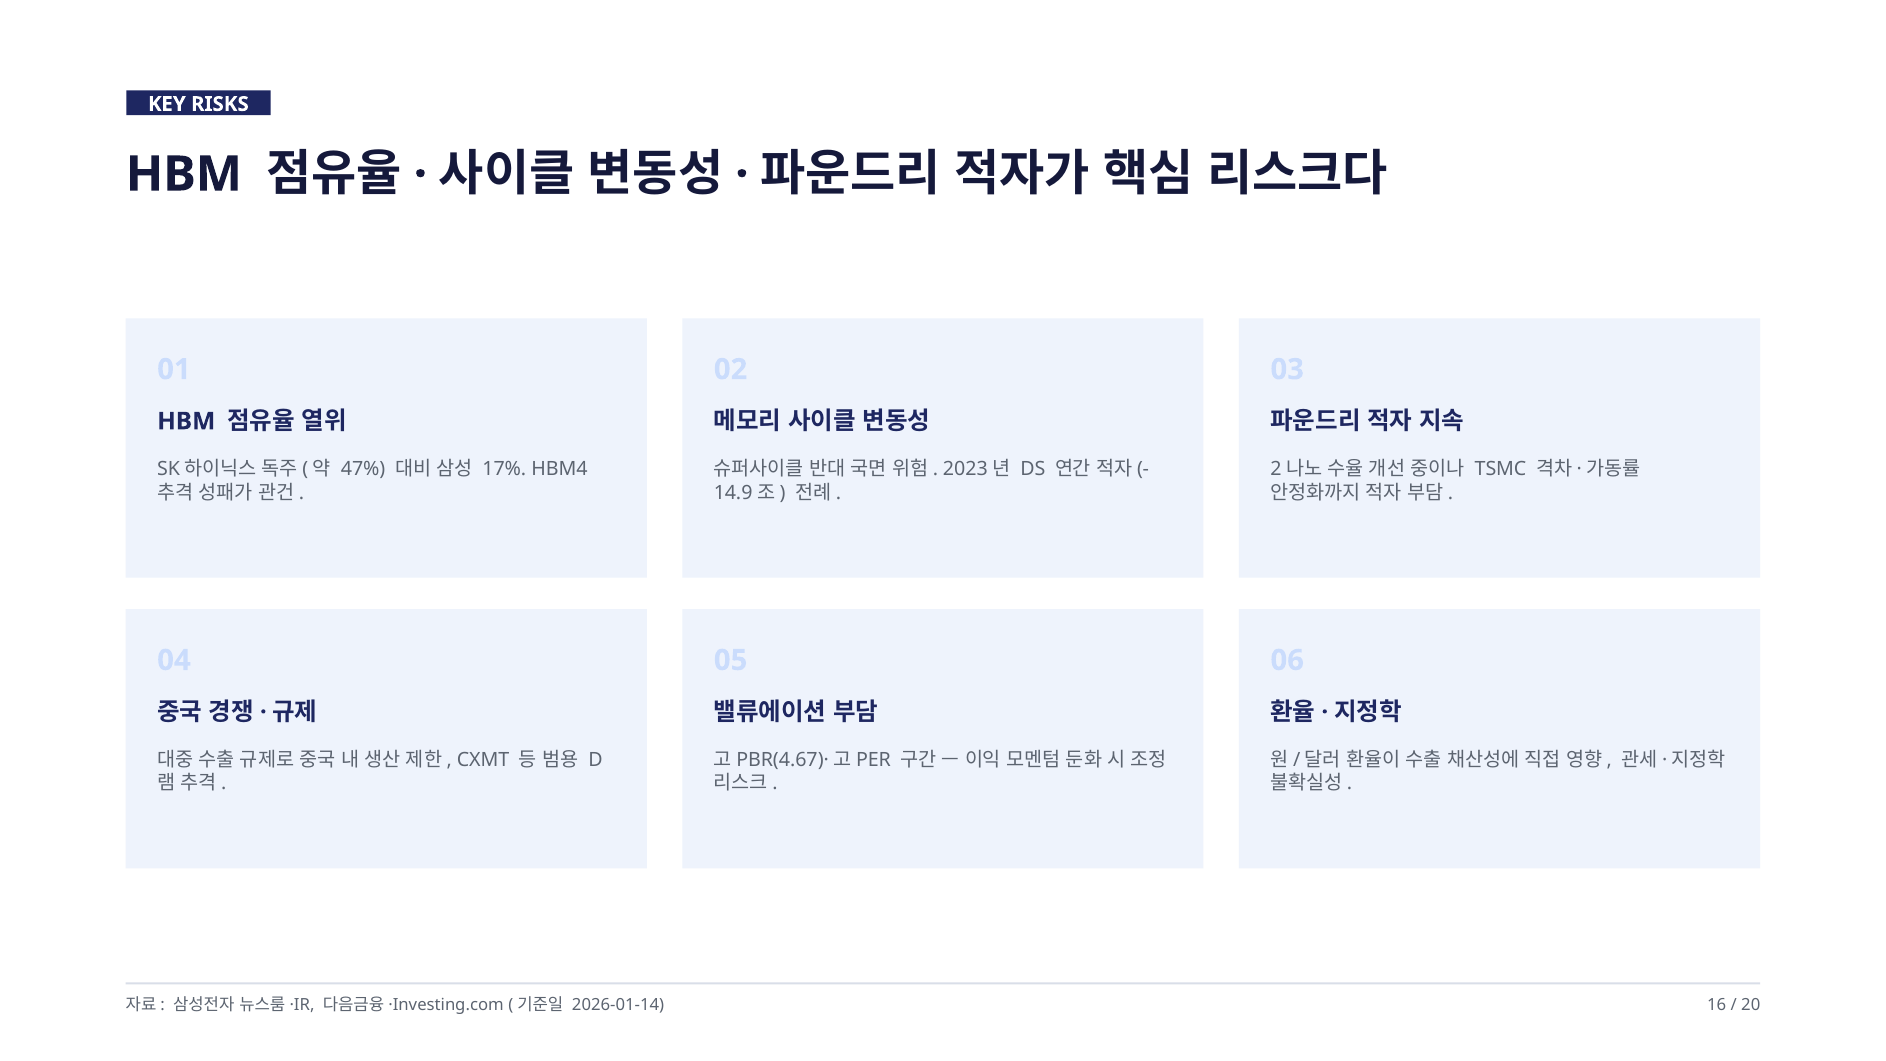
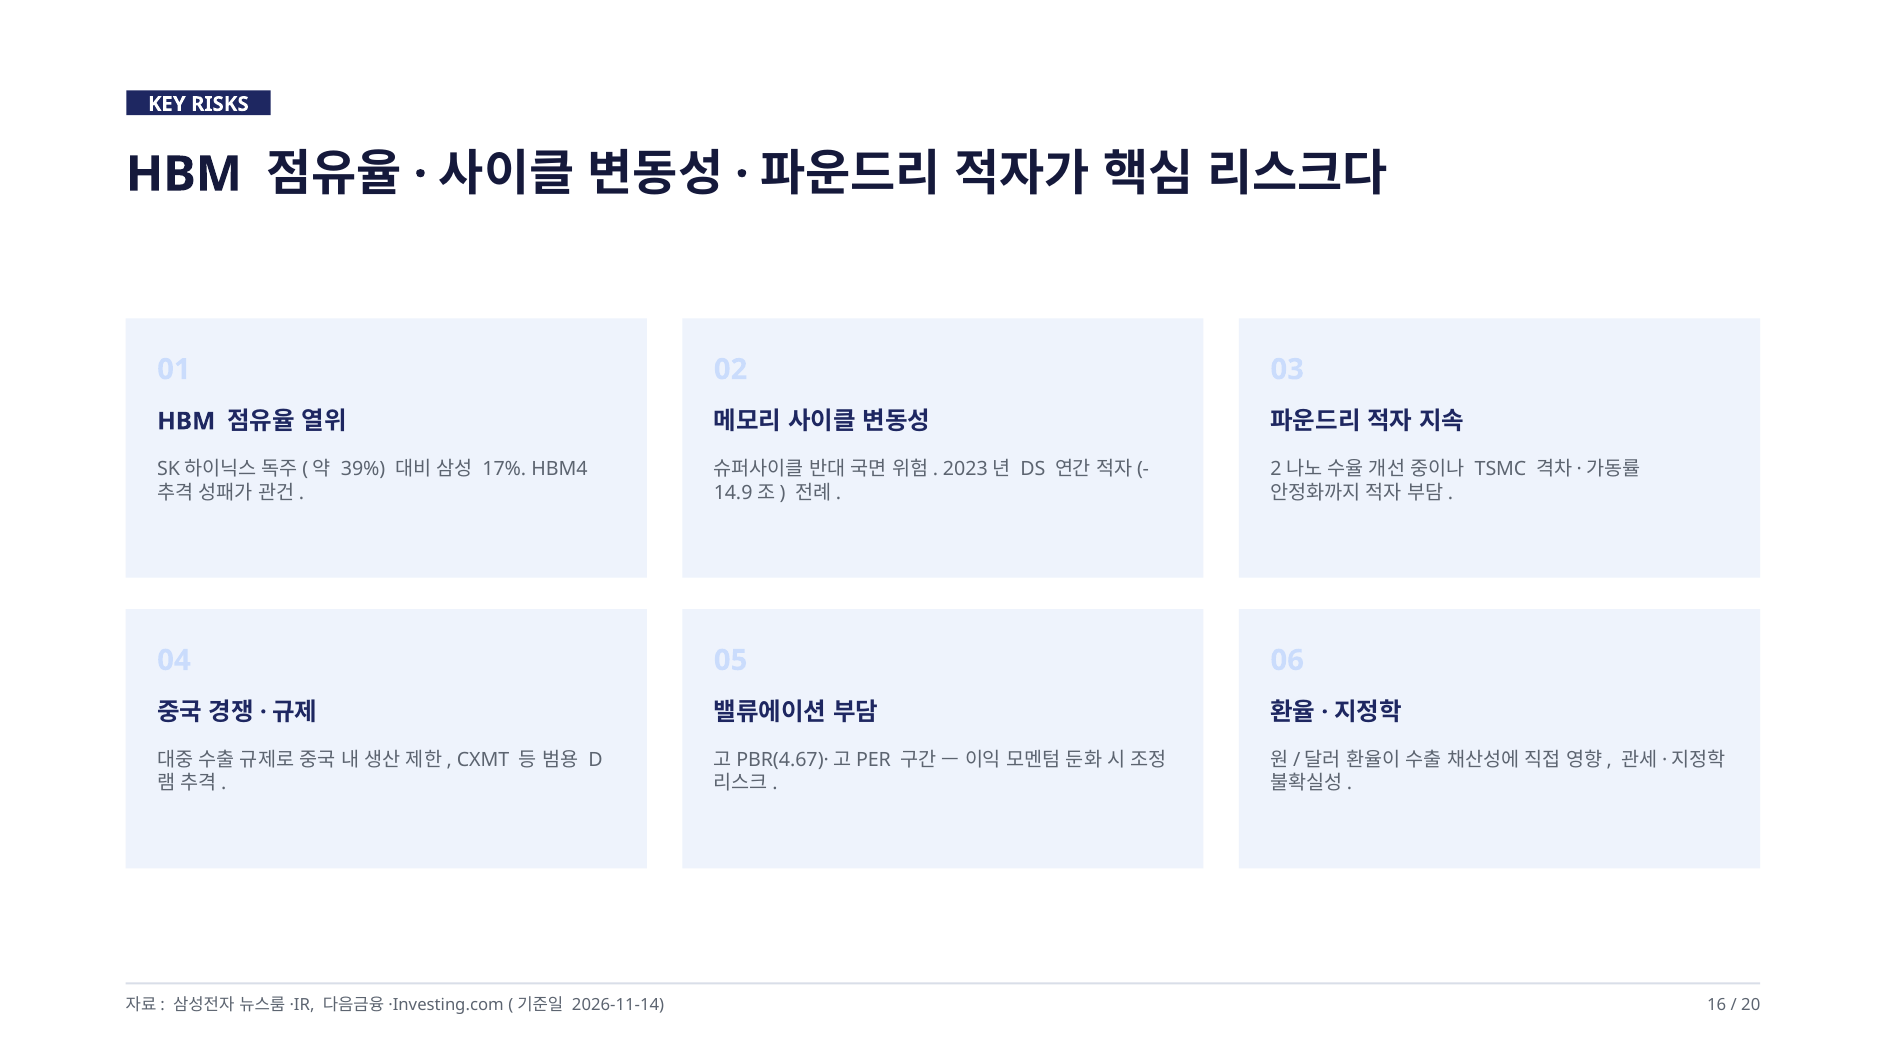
47%: 47% -> 39%
2026-01-14: 2026-01-14 -> 2026-11-14
